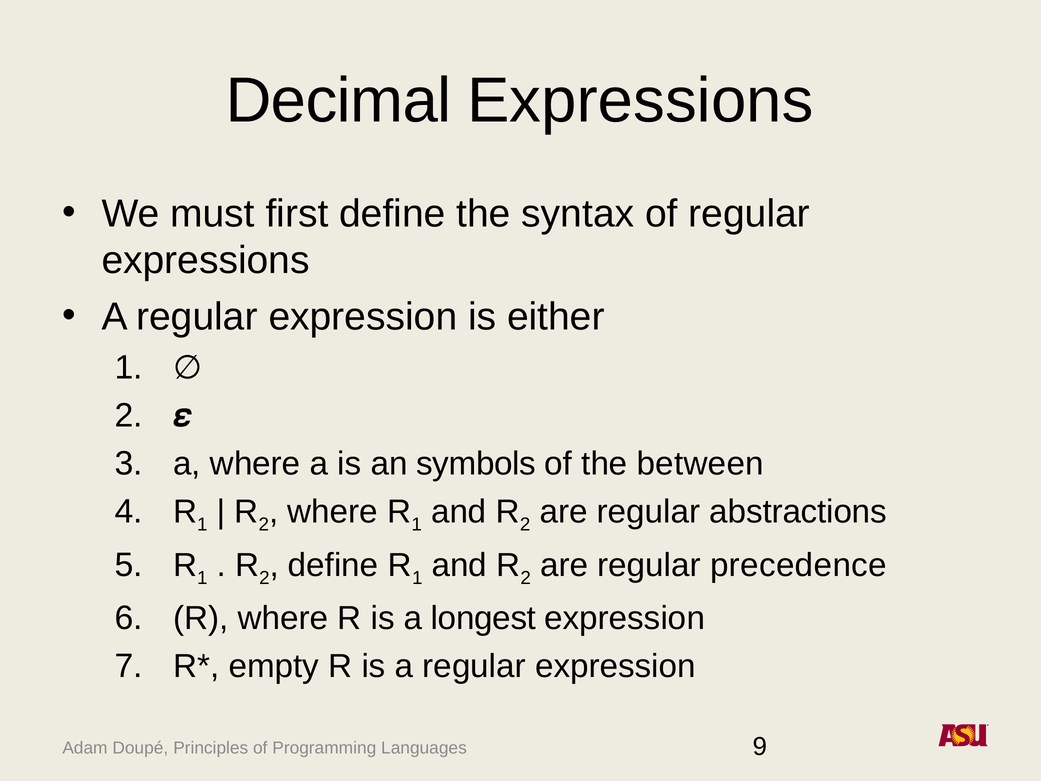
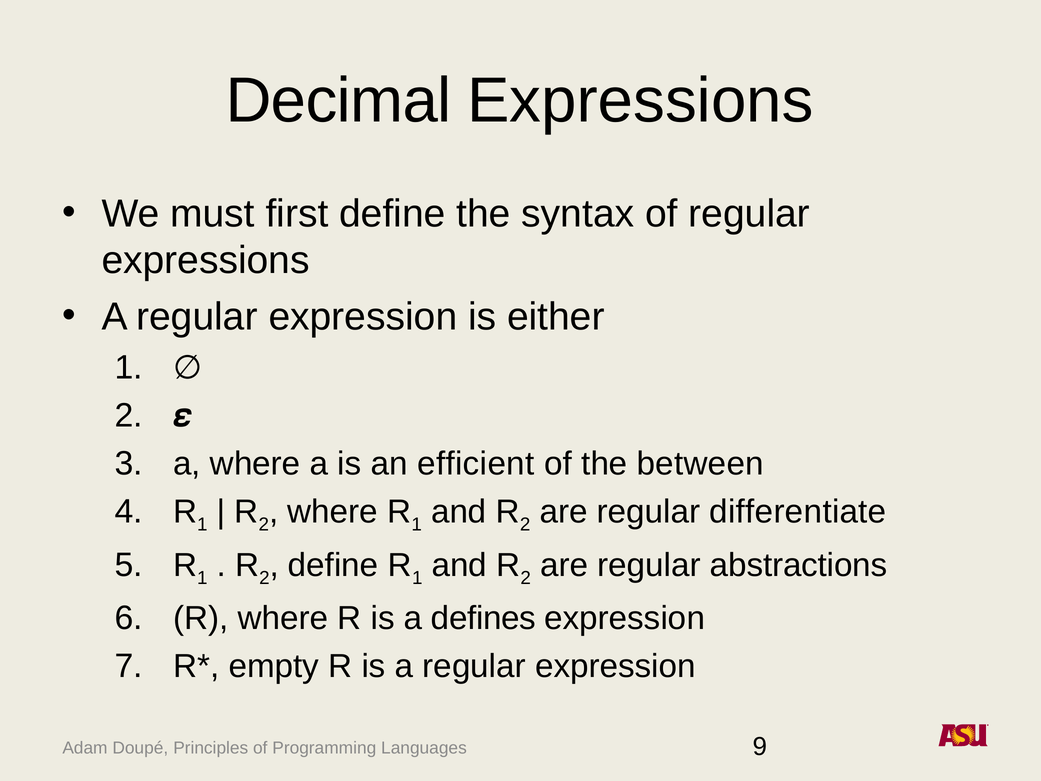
symbols: symbols -> efficient
abstractions: abstractions -> differentiate
precedence: precedence -> abstractions
longest: longest -> defines
